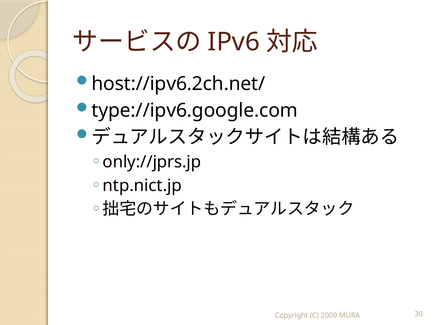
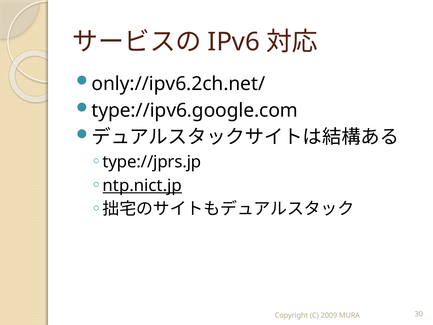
host://ipv6.2ch.net/: host://ipv6.2ch.net/ -> only://ipv6.2ch.net/
only://jprs.jp: only://jprs.jp -> type://jprs.jp
ntp.nict.jp underline: none -> present
